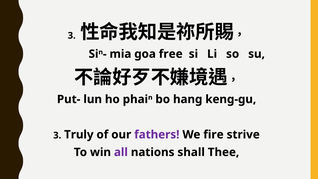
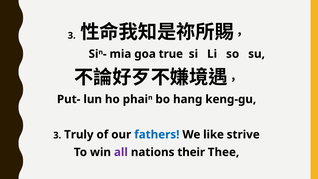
free: free -> true
fathers colour: purple -> blue
fire: fire -> like
shall: shall -> their
